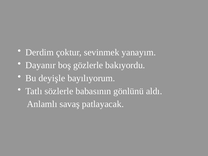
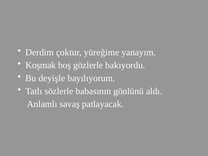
sevinmek: sevinmek -> yüreğime
Dayanır: Dayanır -> Koşmak
